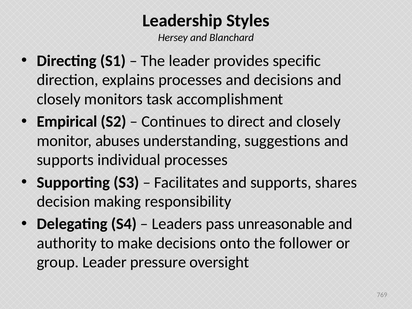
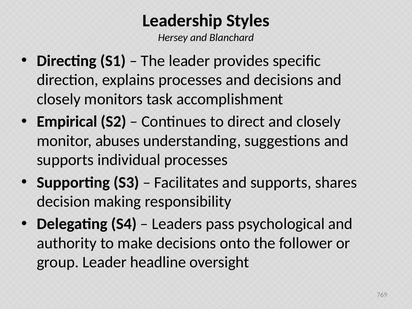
unreasonable: unreasonable -> psychological
pressure: pressure -> headline
